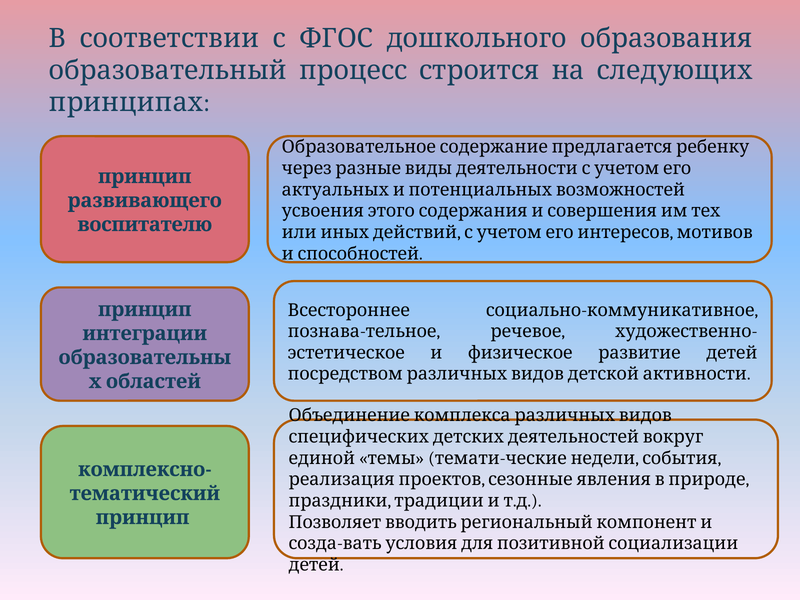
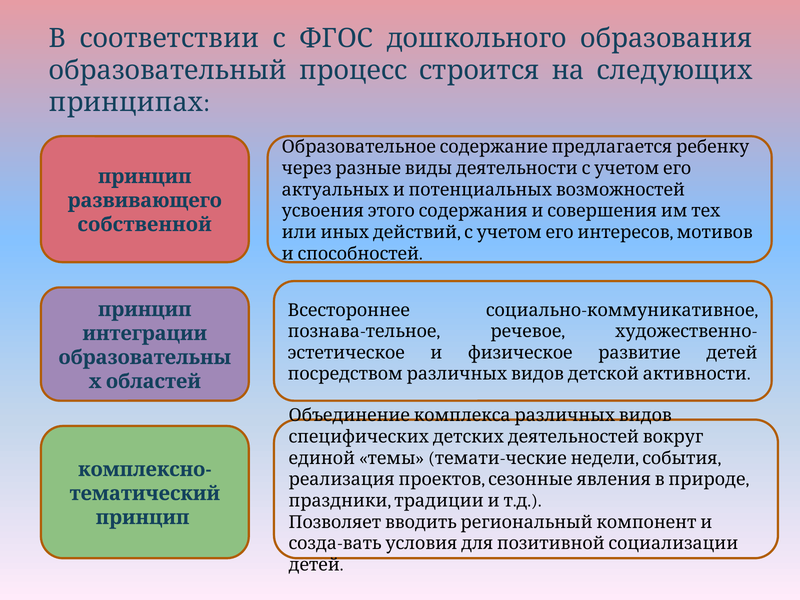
воспитателю: воспитателю -> собственной
